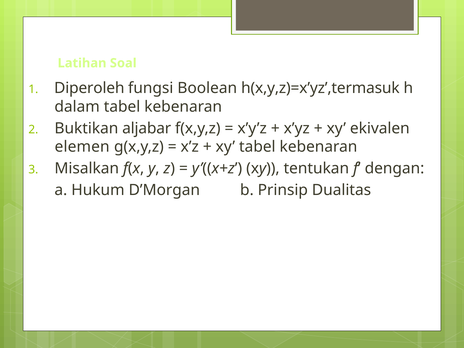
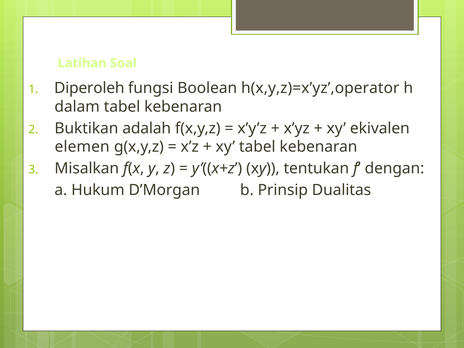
h(x,y,z)=x’yz’,termasuk: h(x,y,z)=x’yz’,termasuk -> h(x,y,z)=x’yz’,operator
aljabar: aljabar -> adalah
